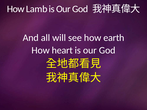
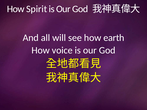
Lamb: Lamb -> Spirit
heart: heart -> voice
